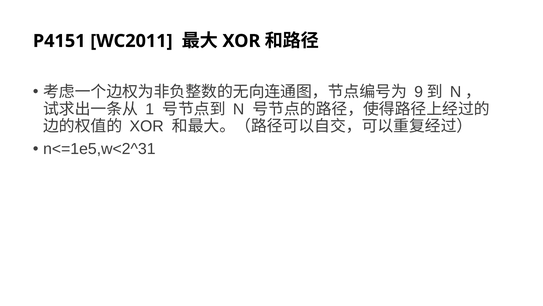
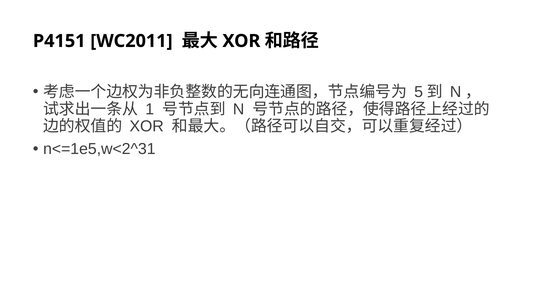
9: 9 -> 5
